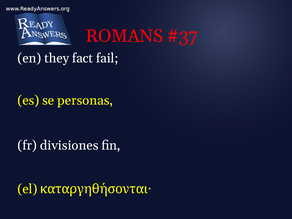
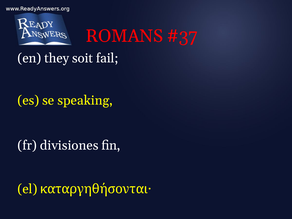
fact: fact -> soit
personas: personas -> speaking
